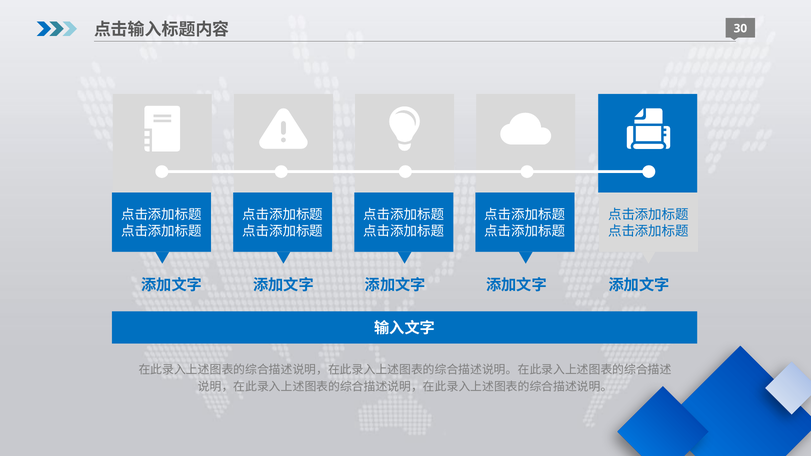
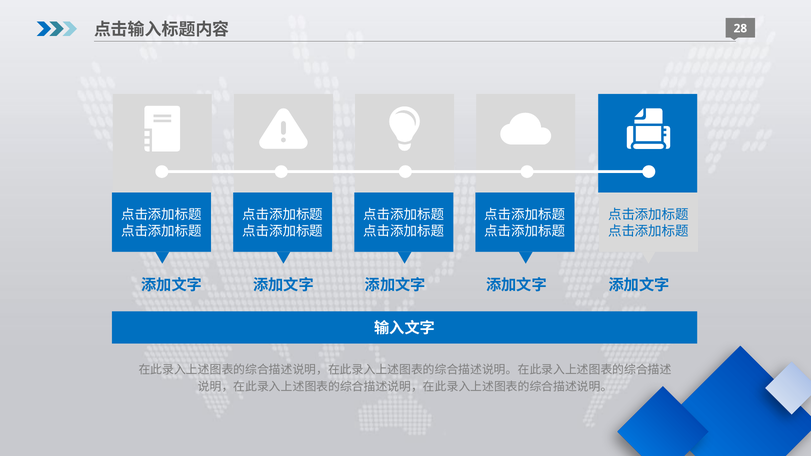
30: 30 -> 28
